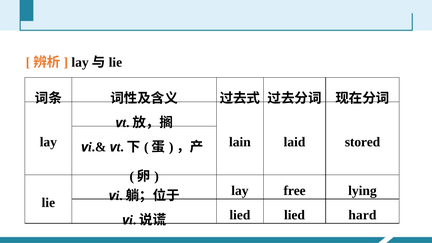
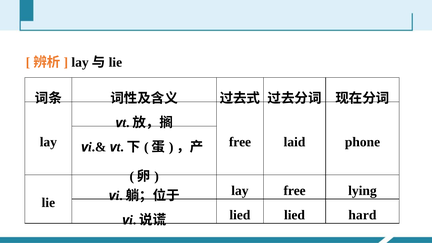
lain at (240, 142): lain -> free
stored: stored -> phone
